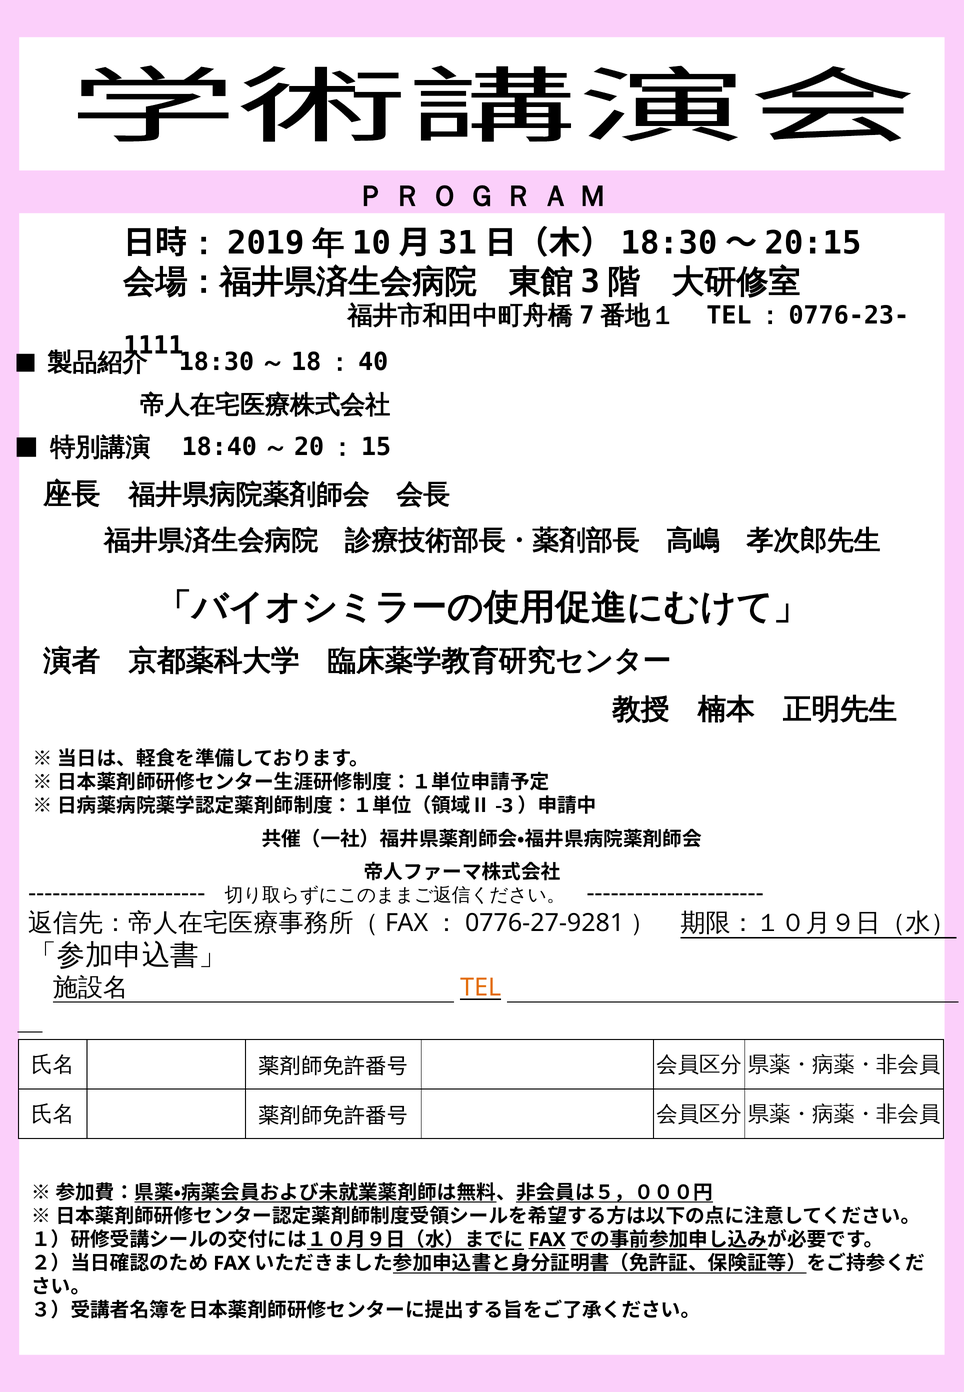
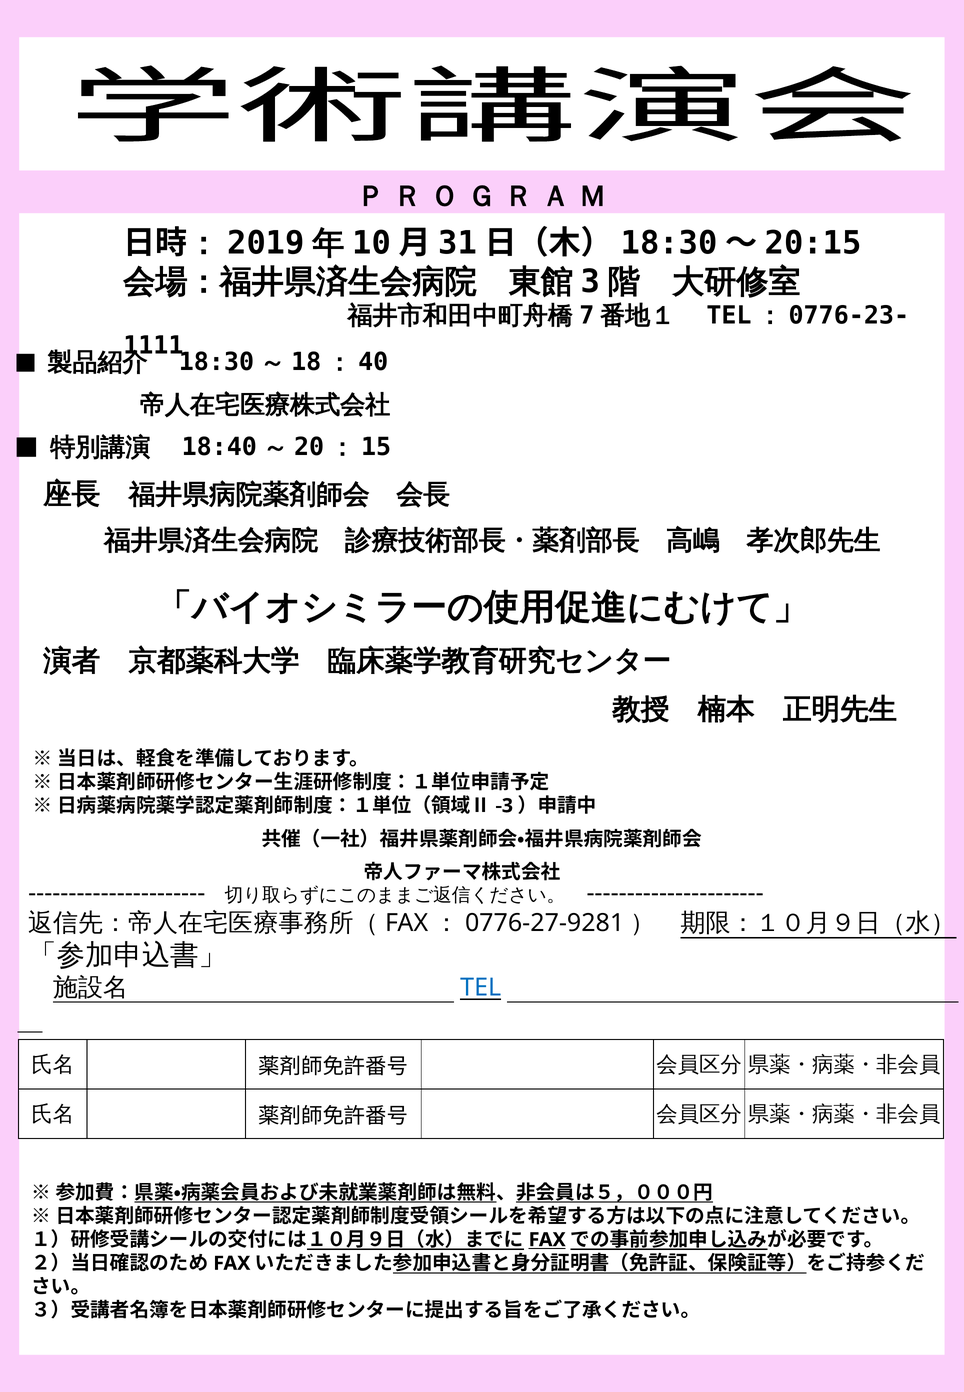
TEL colour: orange -> blue
